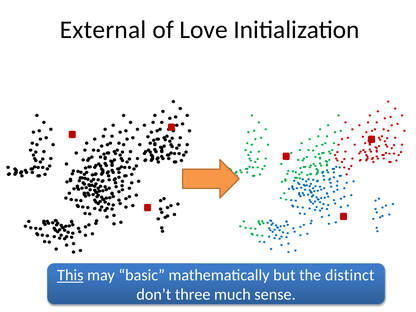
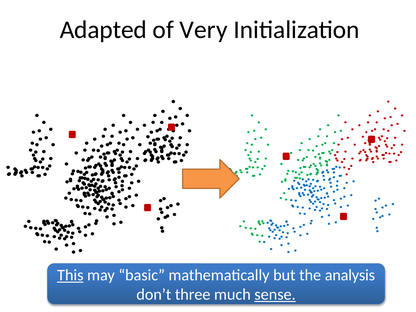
External: External -> Adapted
Love: Love -> Very
distinct: distinct -> analysis
sense underline: none -> present
